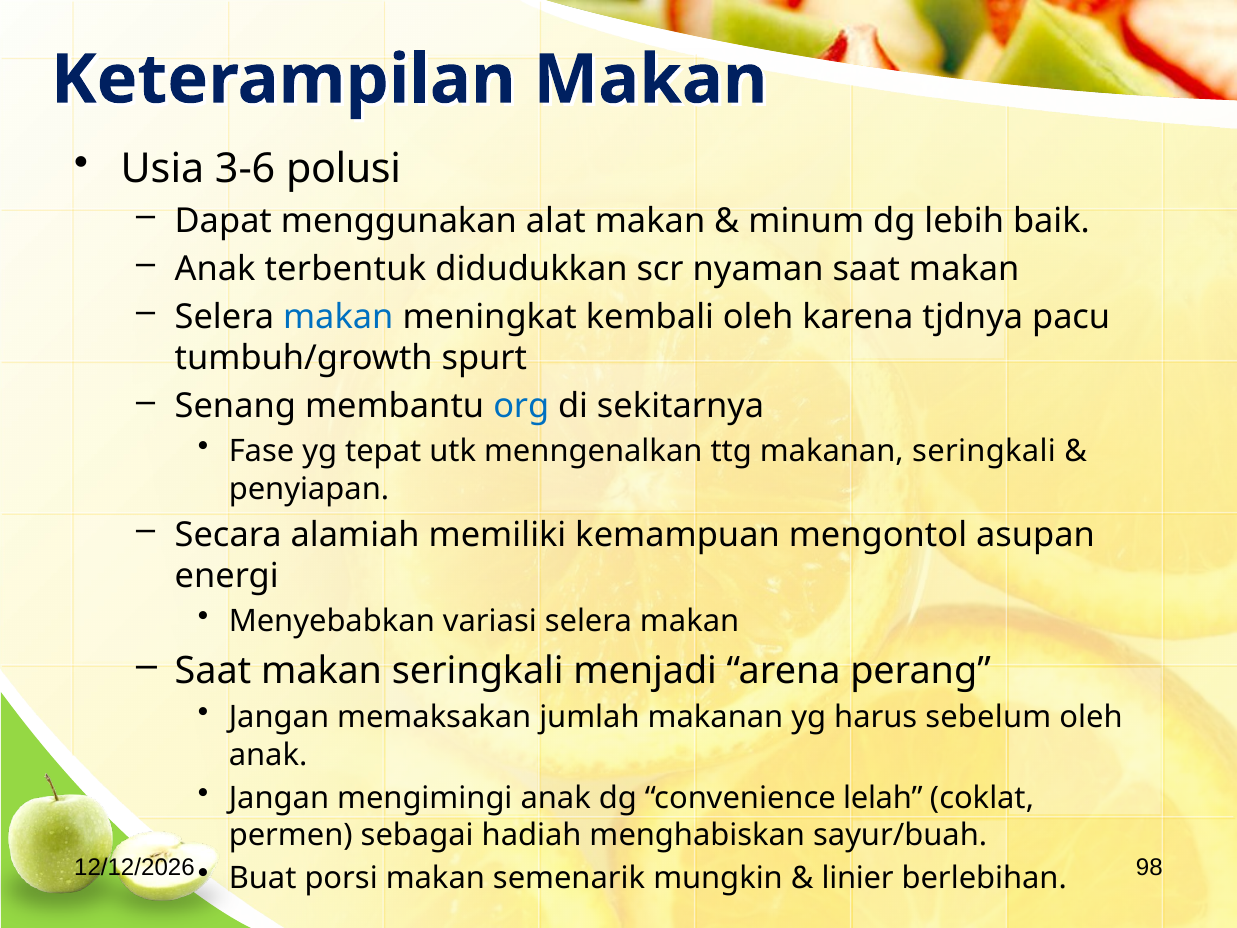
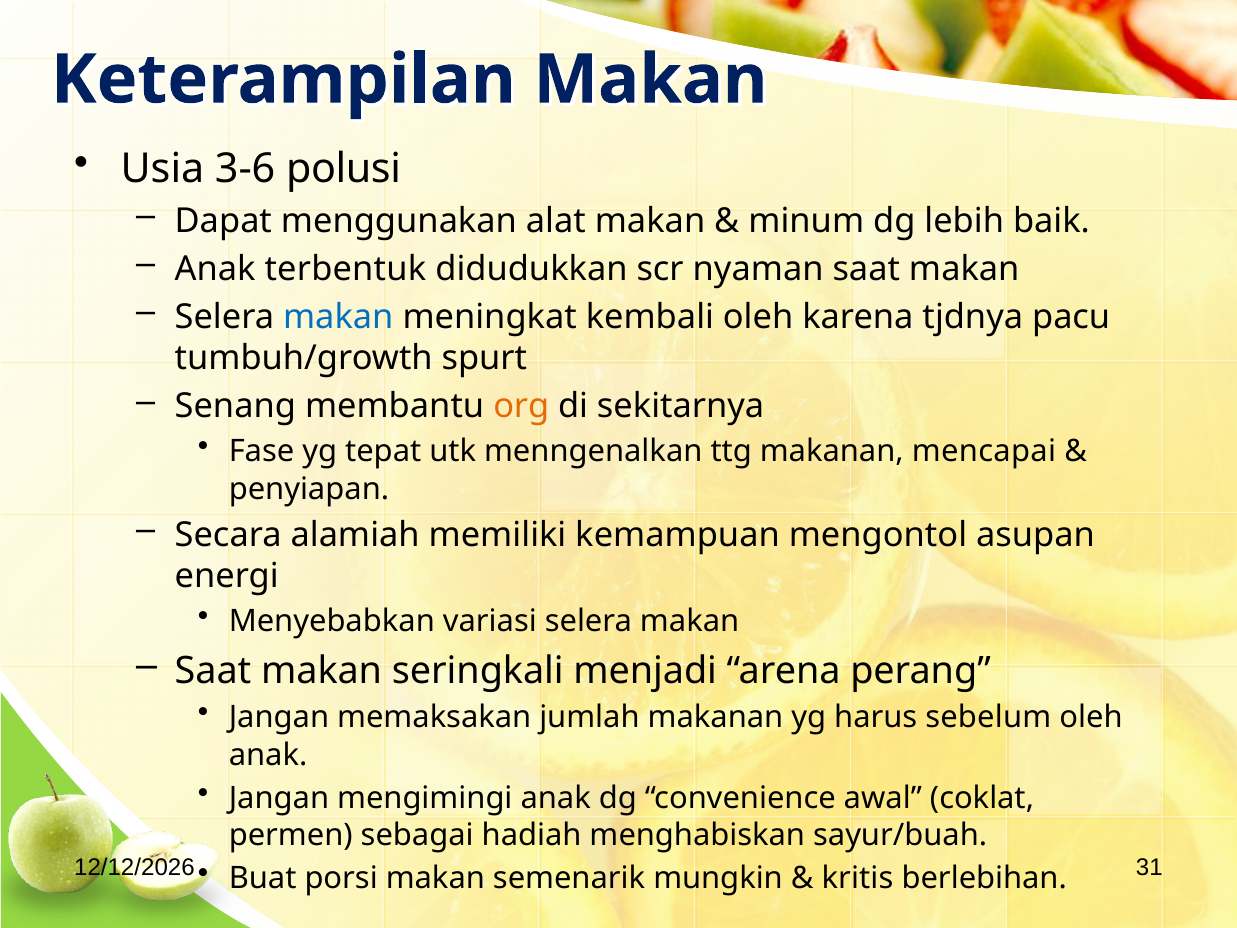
org colour: blue -> orange
makanan seringkali: seringkali -> mencapai
lelah: lelah -> awal
98: 98 -> 31
linier: linier -> kritis
